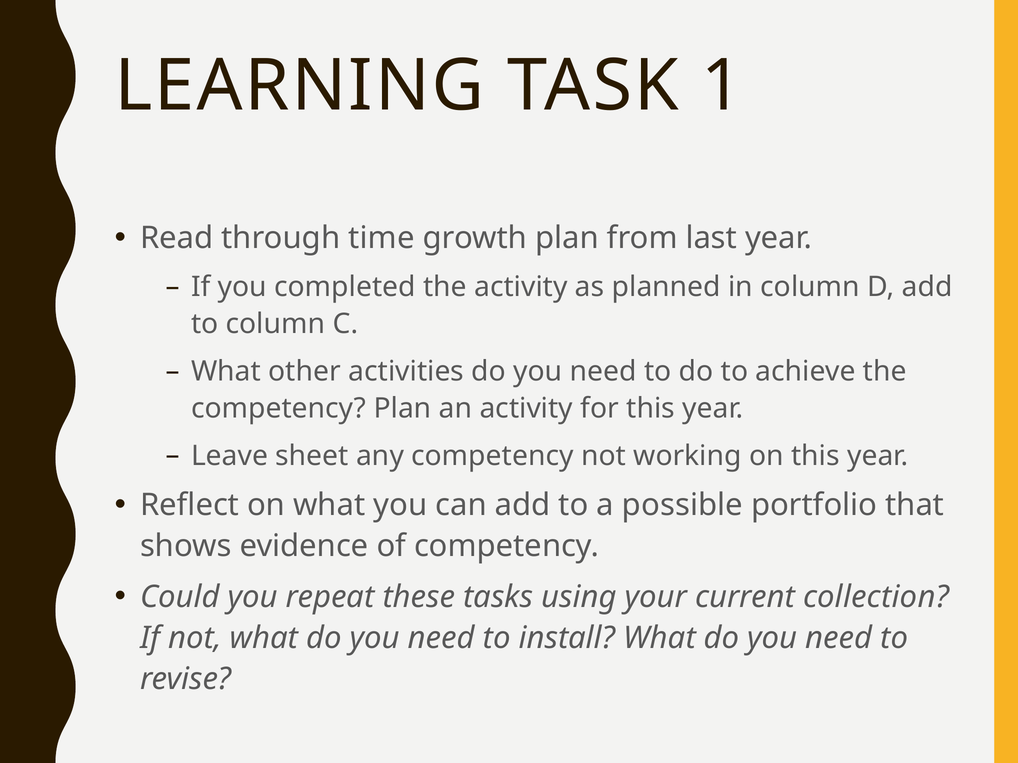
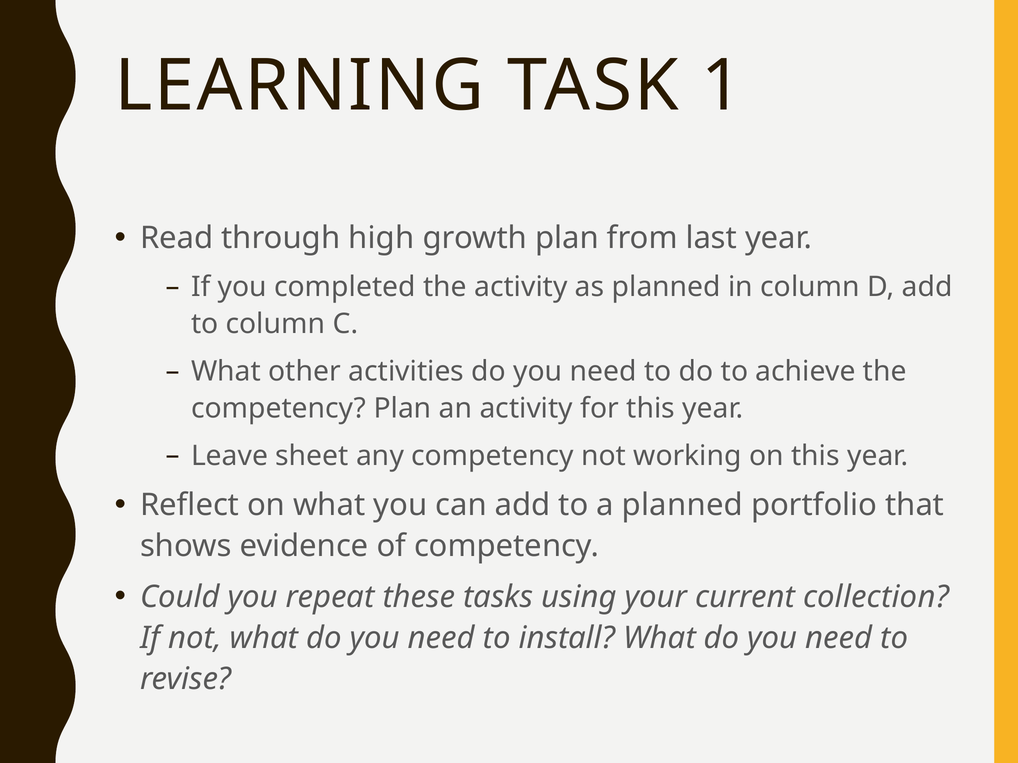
time: time -> high
a possible: possible -> planned
